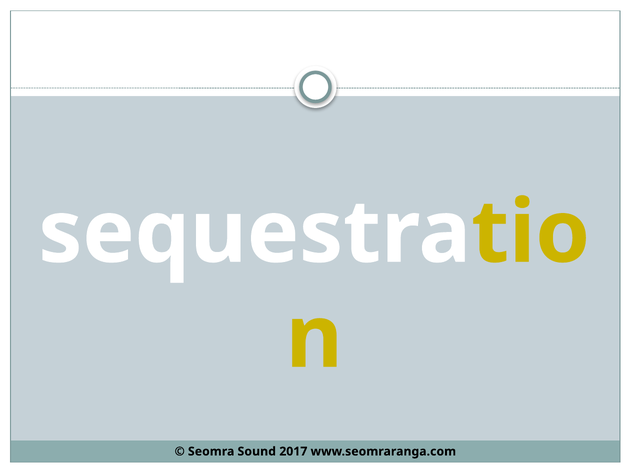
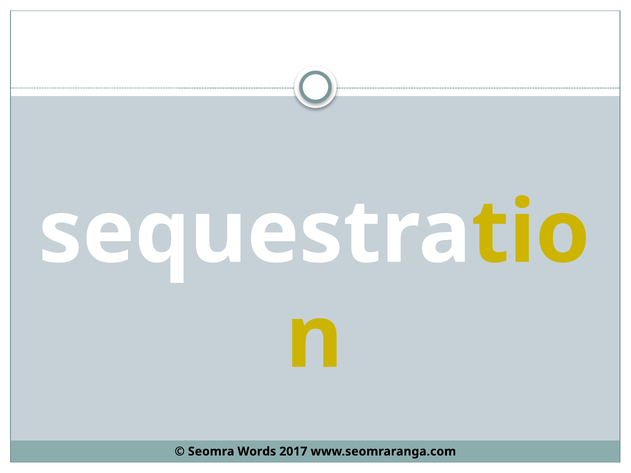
Sound: Sound -> Words
